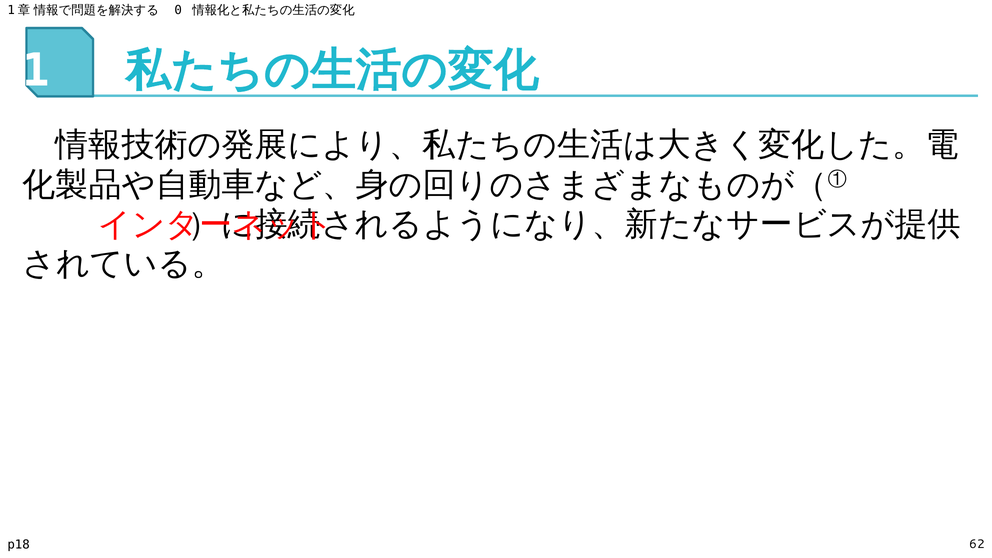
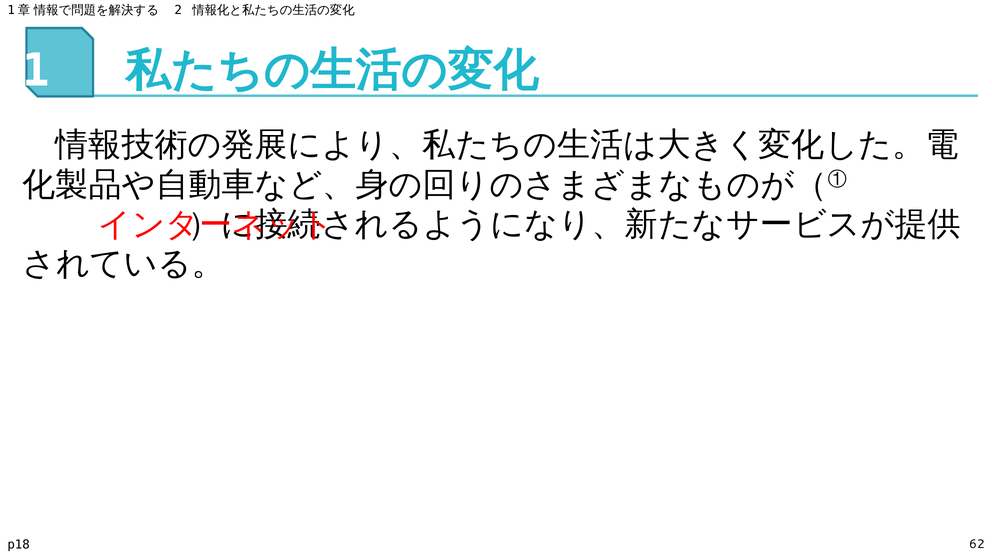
0: 0 -> 2
